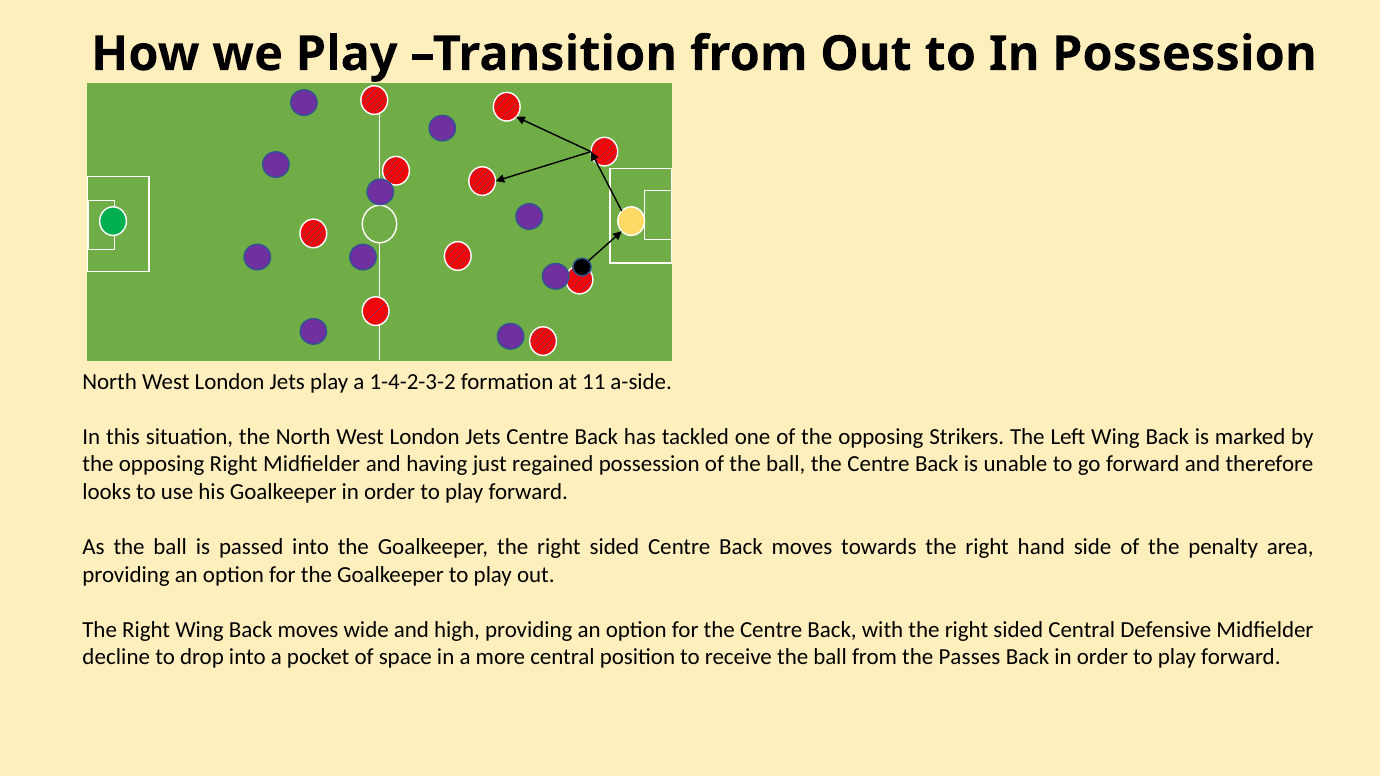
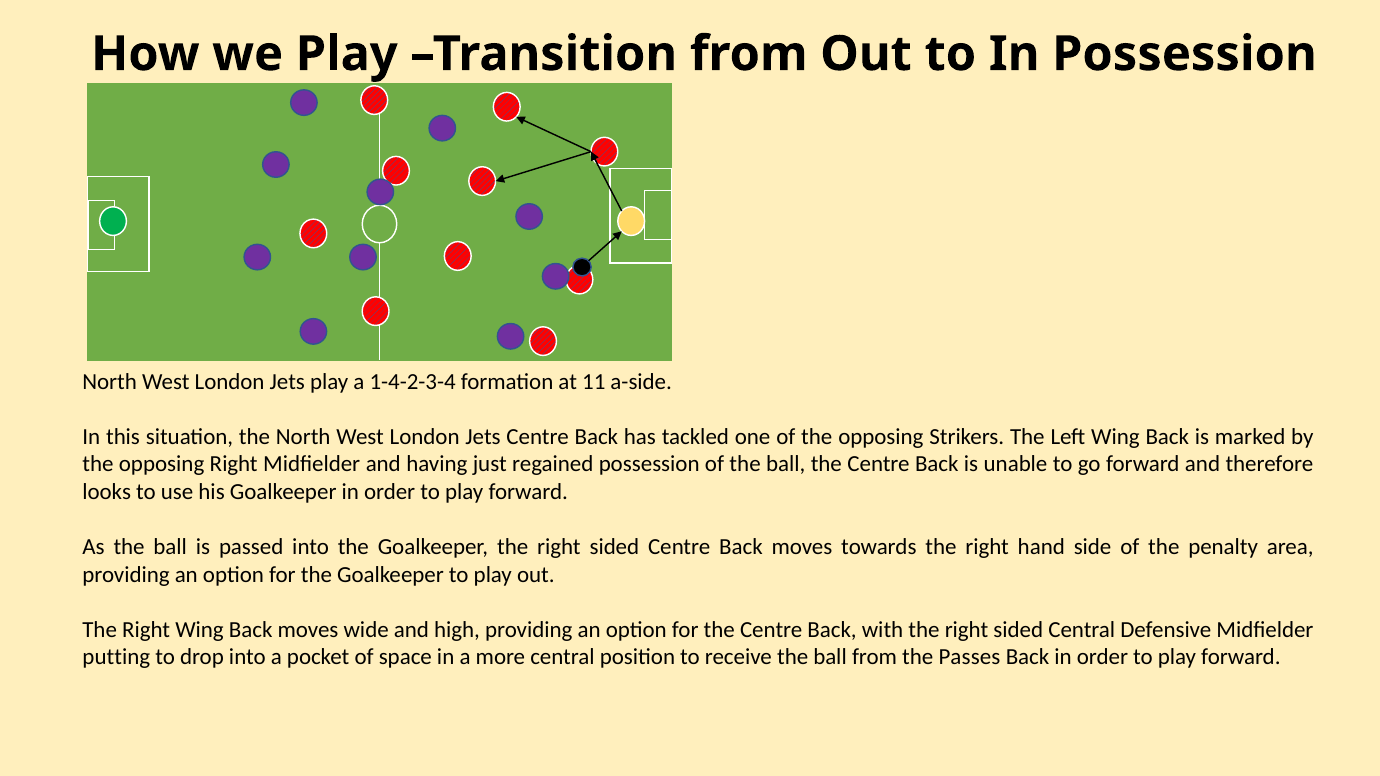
1-4-2-3-2: 1-4-2-3-2 -> 1-4-2-3-4
decline: decline -> putting
